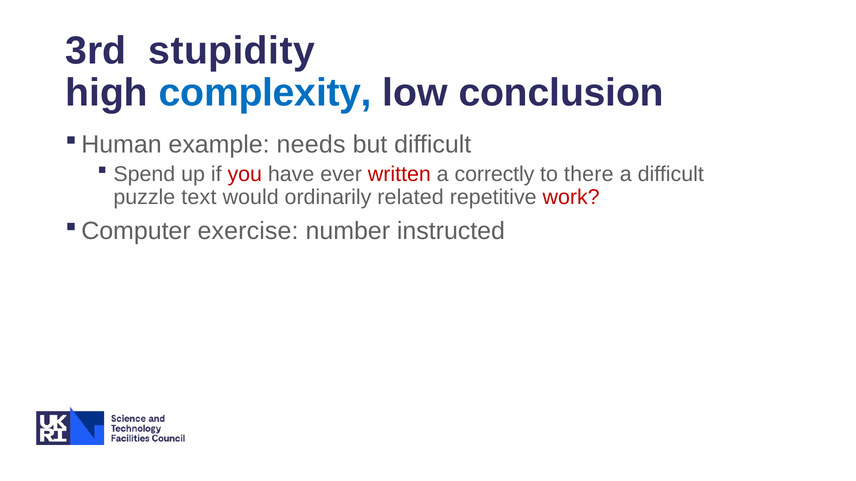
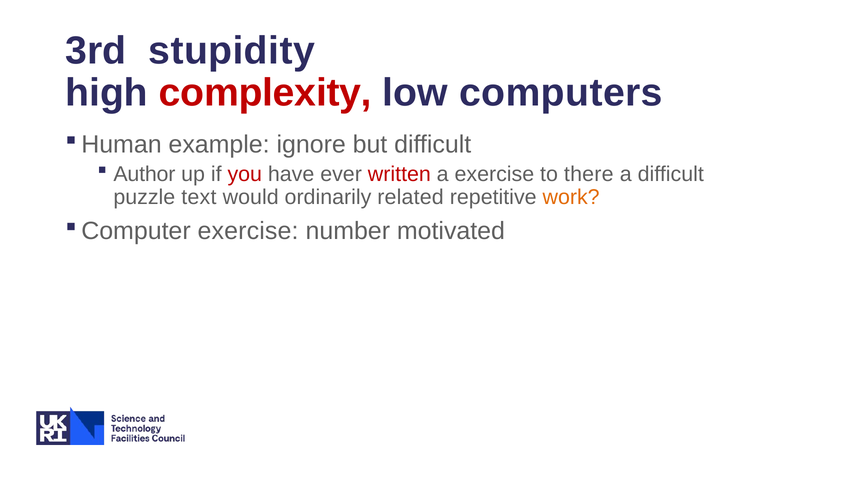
complexity colour: blue -> red
conclusion: conclusion -> computers
needs: needs -> ignore
Spend: Spend -> Author
a correctly: correctly -> exercise
work colour: red -> orange
instructed: instructed -> motivated
